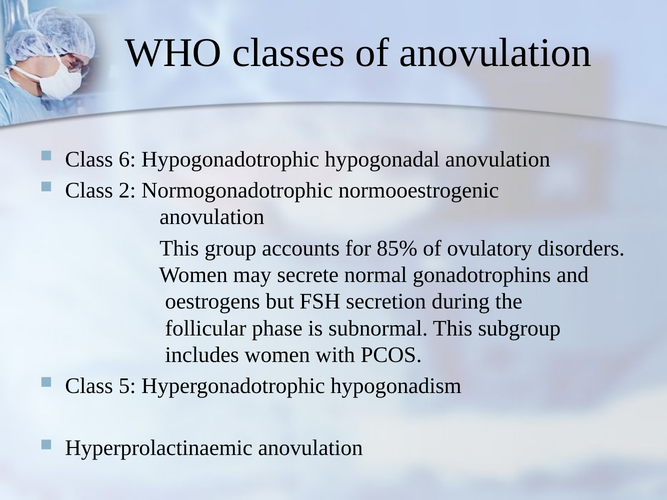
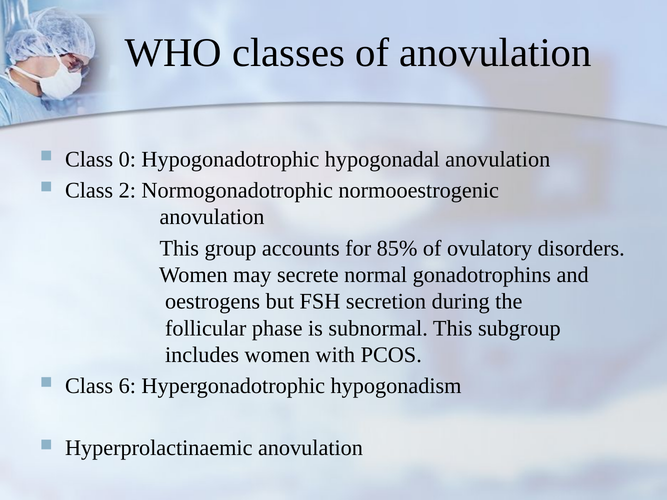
6: 6 -> 0
5: 5 -> 6
